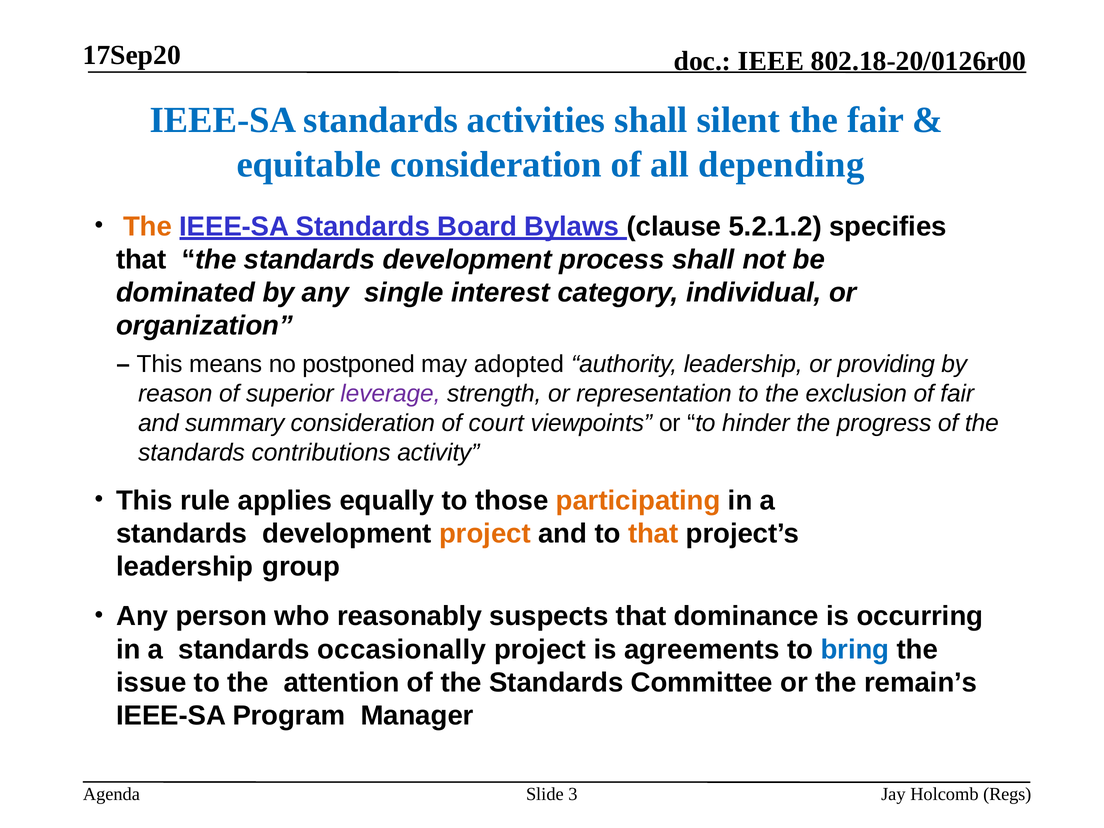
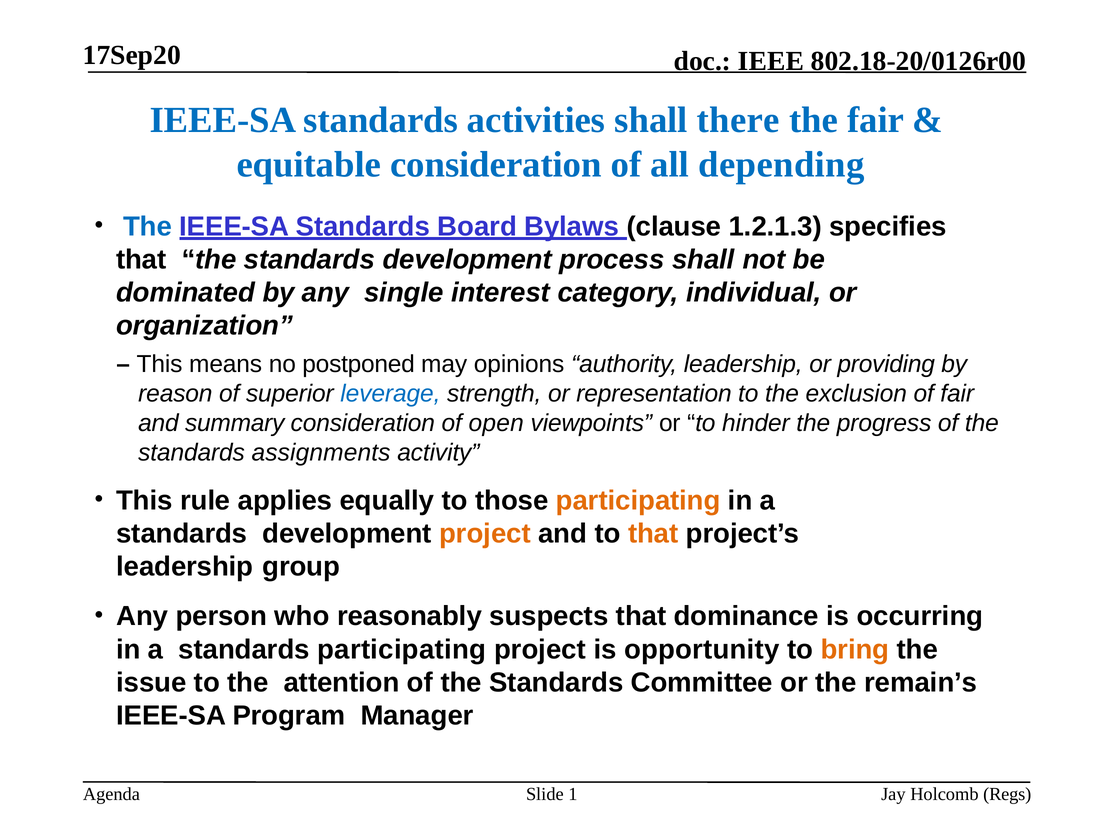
silent: silent -> there
The at (147, 226) colour: orange -> blue
5.2.1.2: 5.2.1.2 -> 1.2.1.3
adopted: adopted -> opinions
leverage colour: purple -> blue
court: court -> open
contributions: contributions -> assignments
standards occasionally: occasionally -> participating
agreements: agreements -> opportunity
bring colour: blue -> orange
3: 3 -> 1
